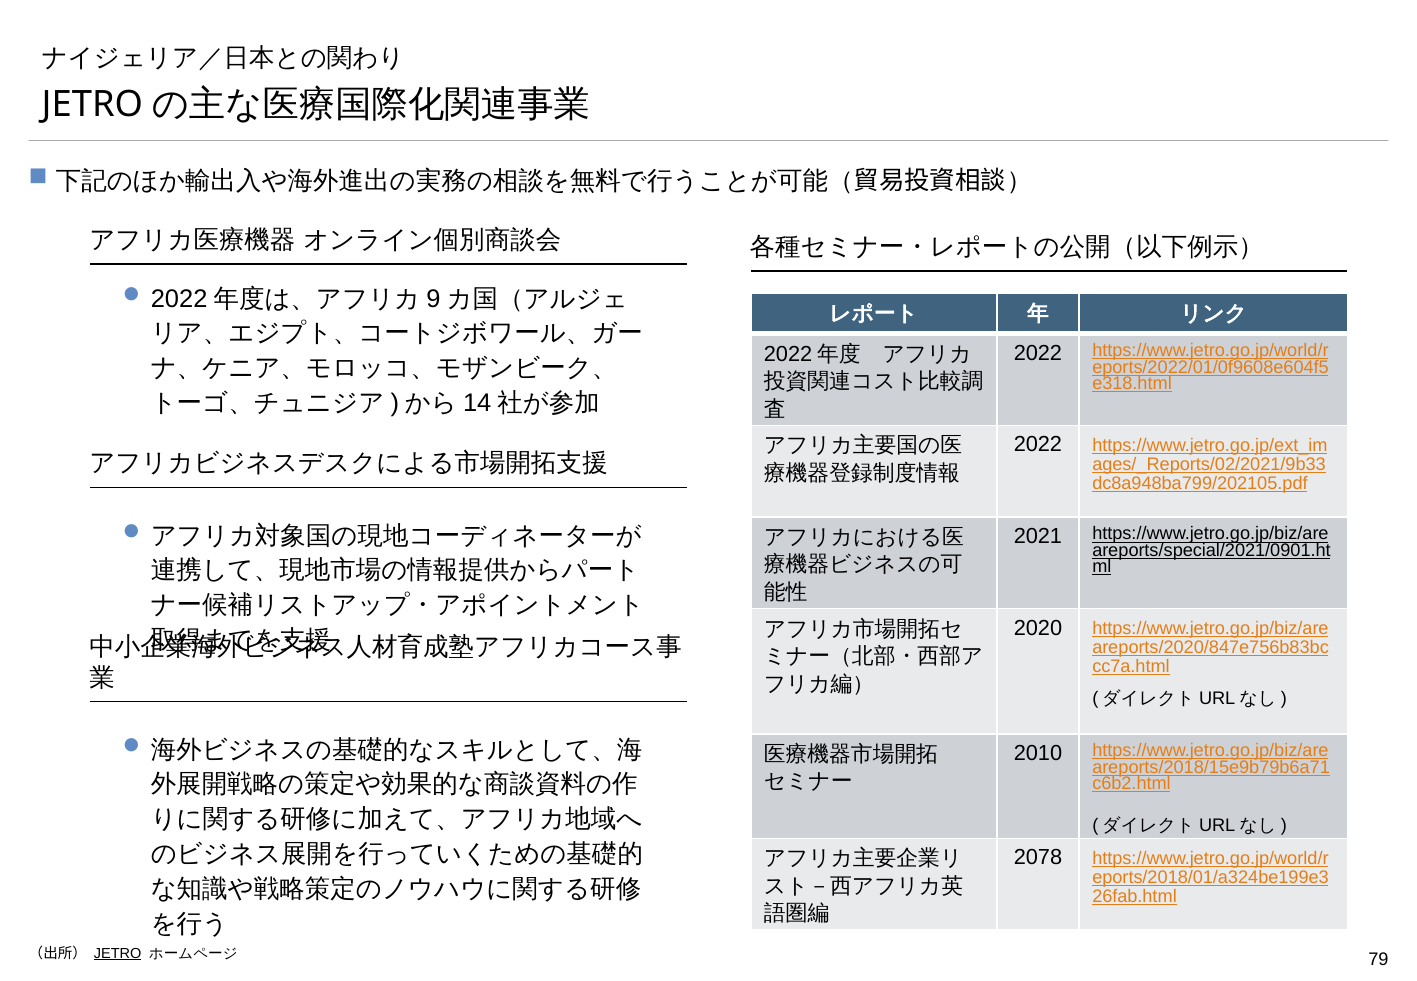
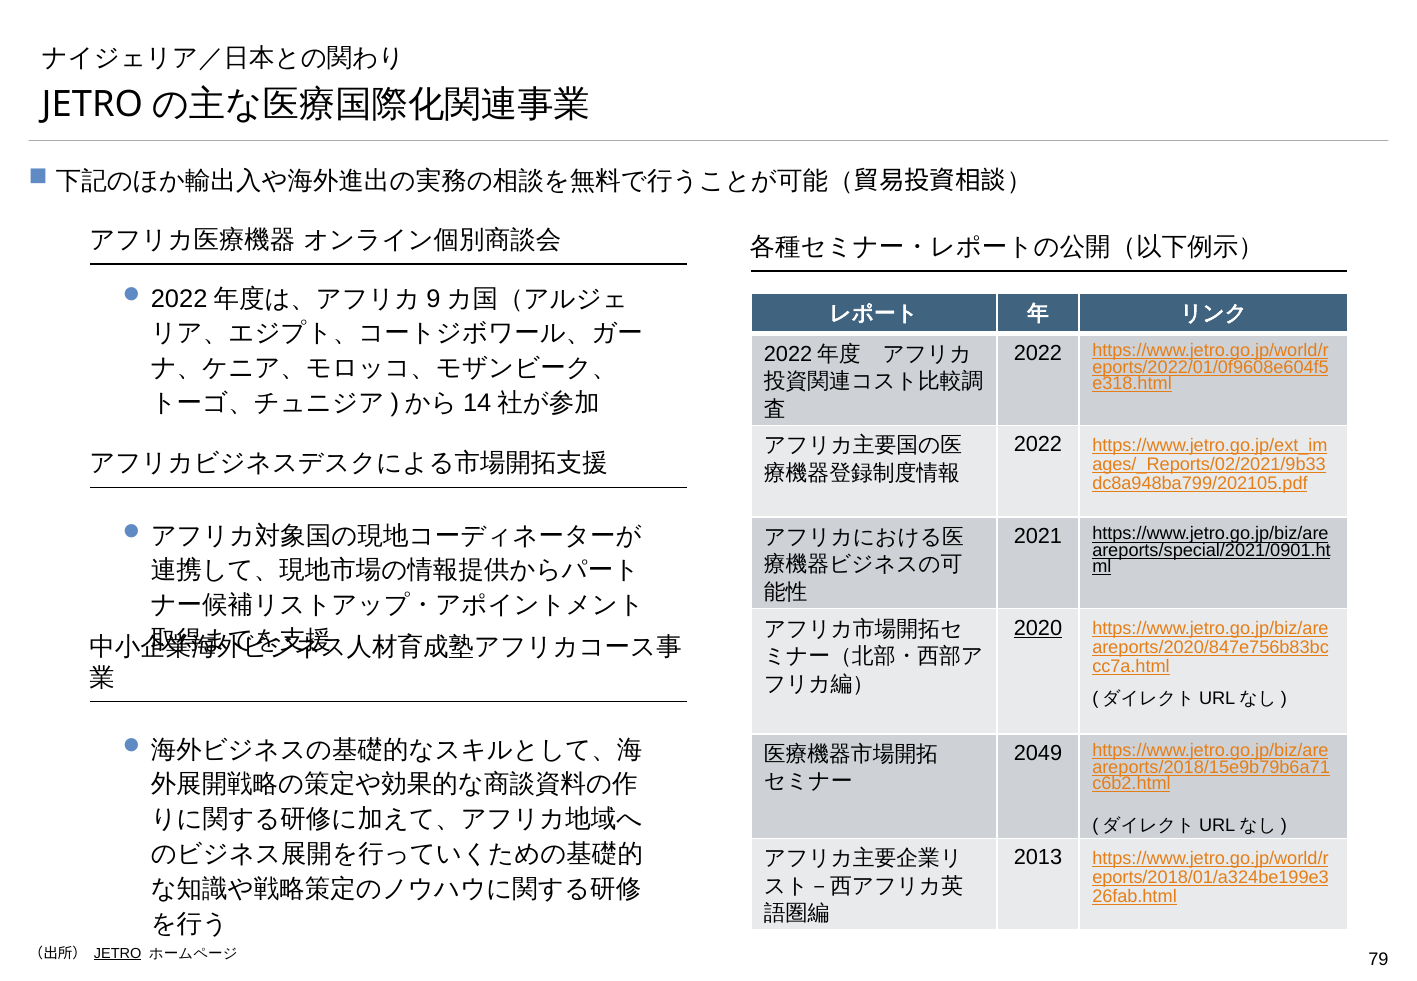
2020 underline: none -> present
2010: 2010 -> 2049
2078: 2078 -> 2013
